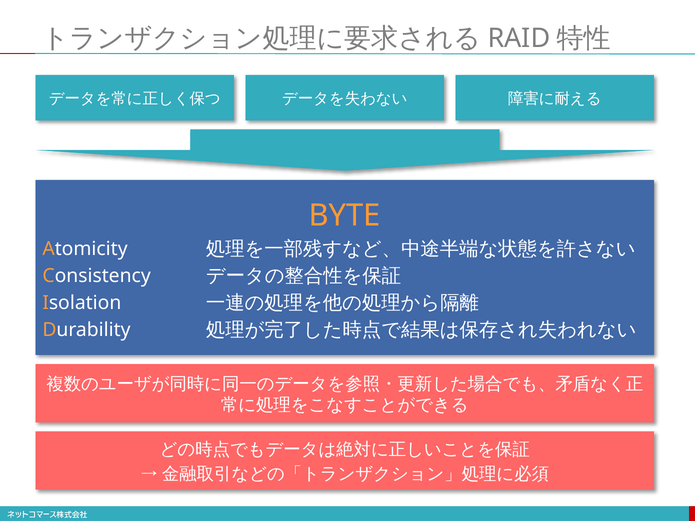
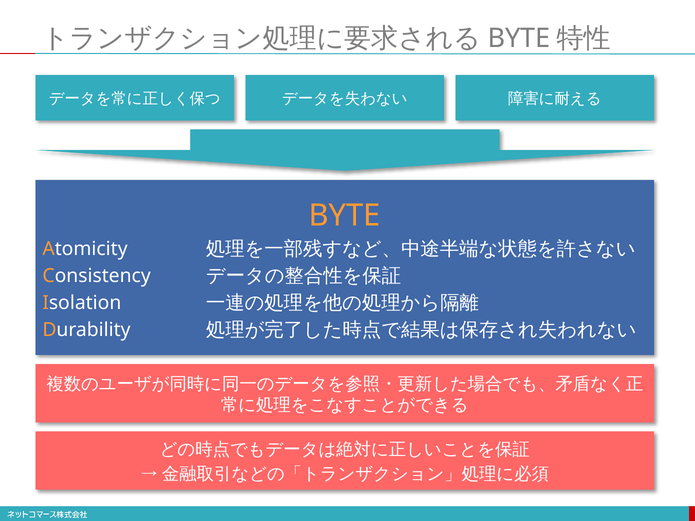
RAID at (519, 39): RAID -> BYTE
